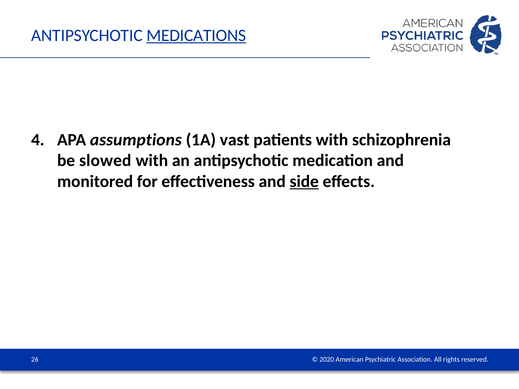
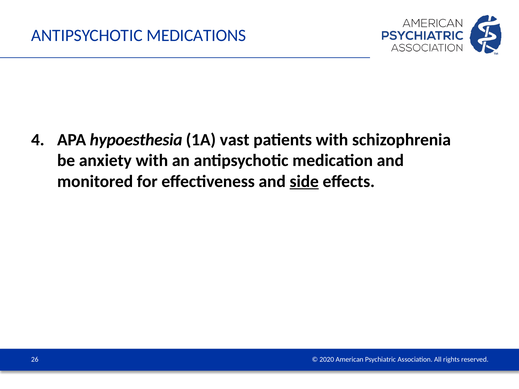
MEDICATIONS underline: present -> none
assumptions: assumptions -> hypoesthesia
slowed: slowed -> anxiety
